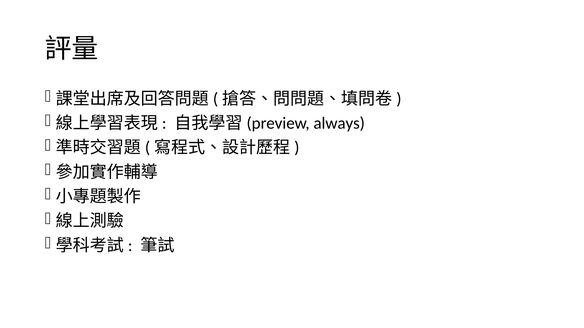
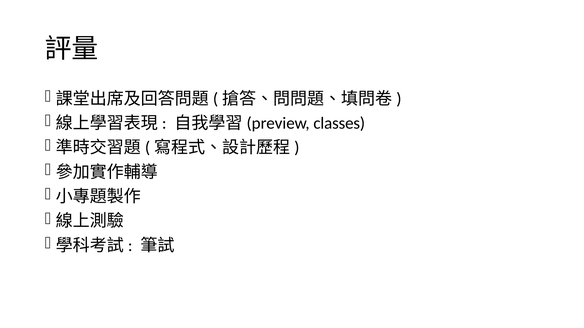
always: always -> classes
